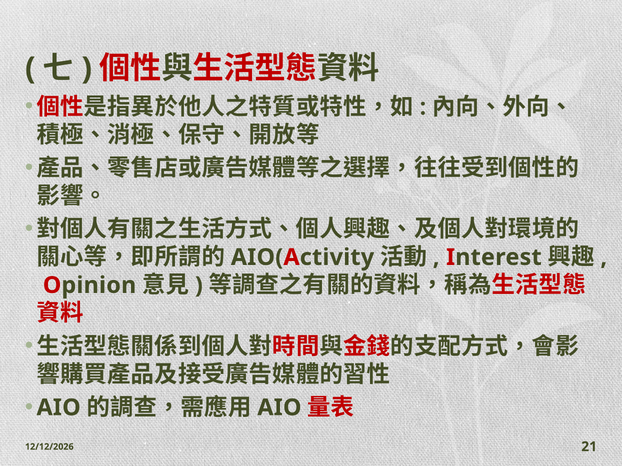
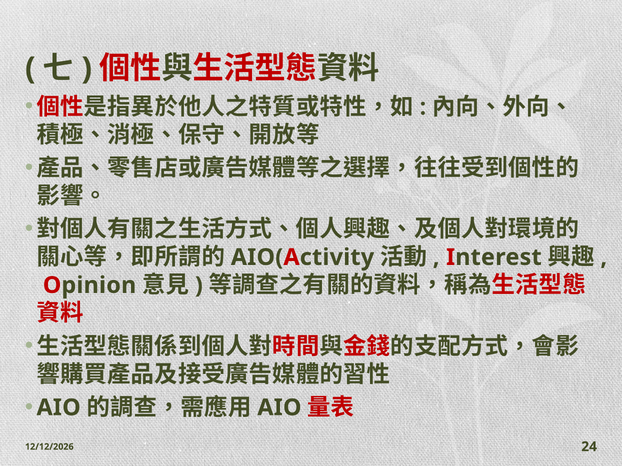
21: 21 -> 24
